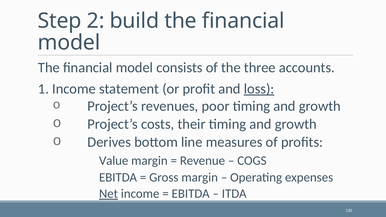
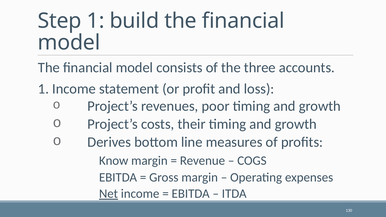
Step 2: 2 -> 1
loss underline: present -> none
Value: Value -> Know
